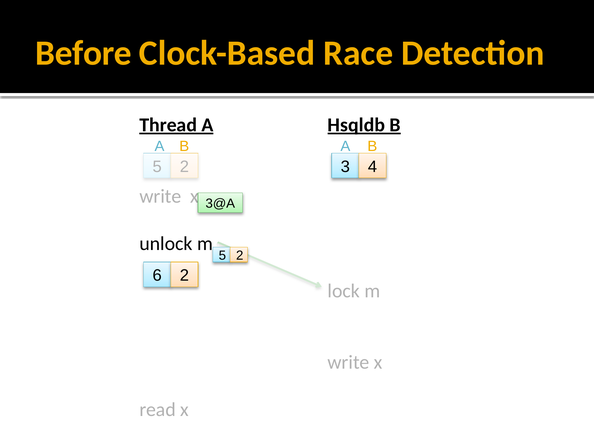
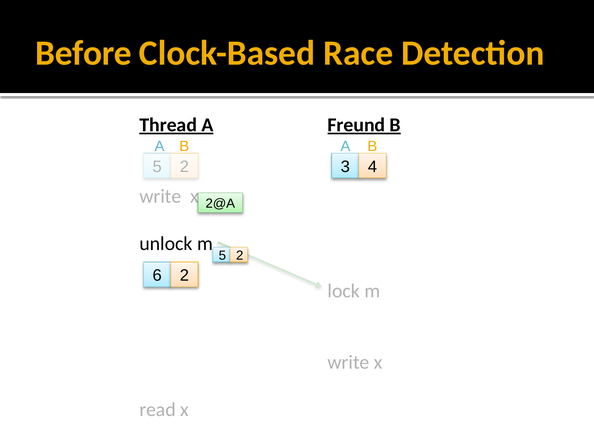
Hsqldb: Hsqldb -> Freund
3@A: 3@A -> 2@A
